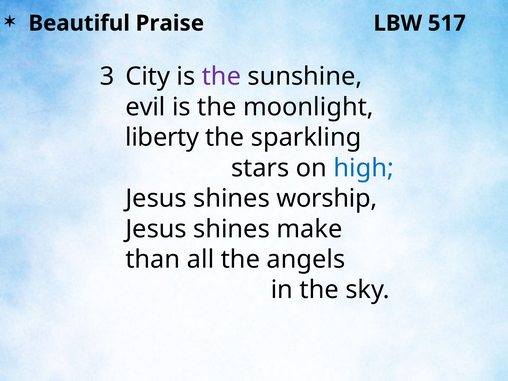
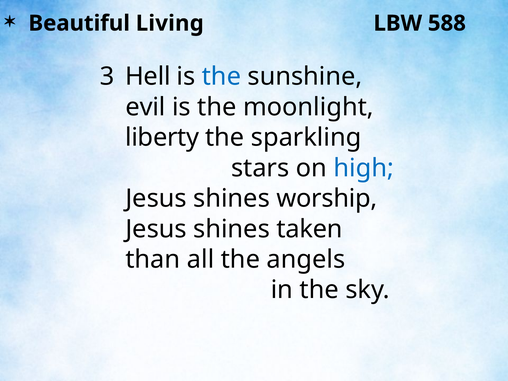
Praise: Praise -> Living
517: 517 -> 588
City: City -> Hell
the at (221, 77) colour: purple -> blue
make: make -> taken
